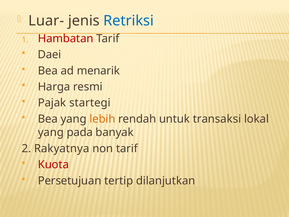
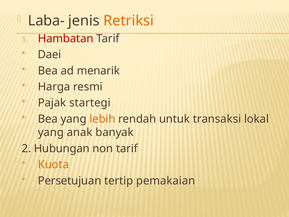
Luar-: Luar- -> Laba-
Retriksi colour: blue -> orange
pada: pada -> anak
Rakyatnya: Rakyatnya -> Hubungan
Kuota colour: red -> orange
dilanjutkan: dilanjutkan -> pemakaian
